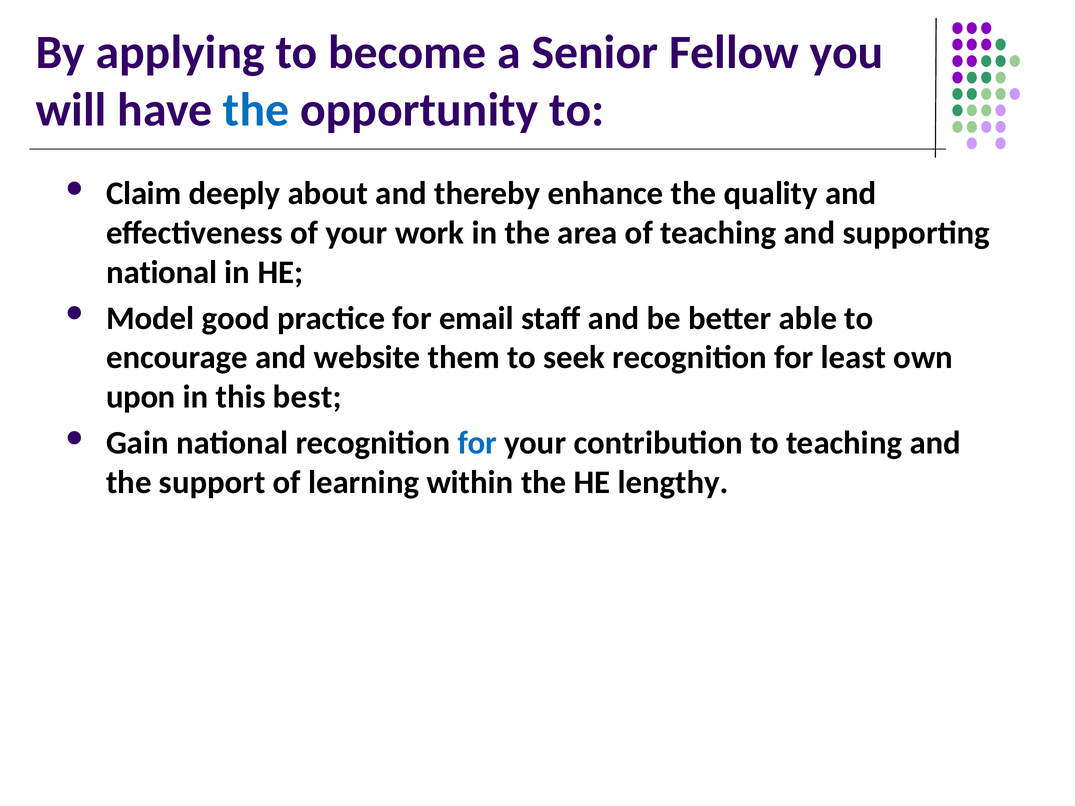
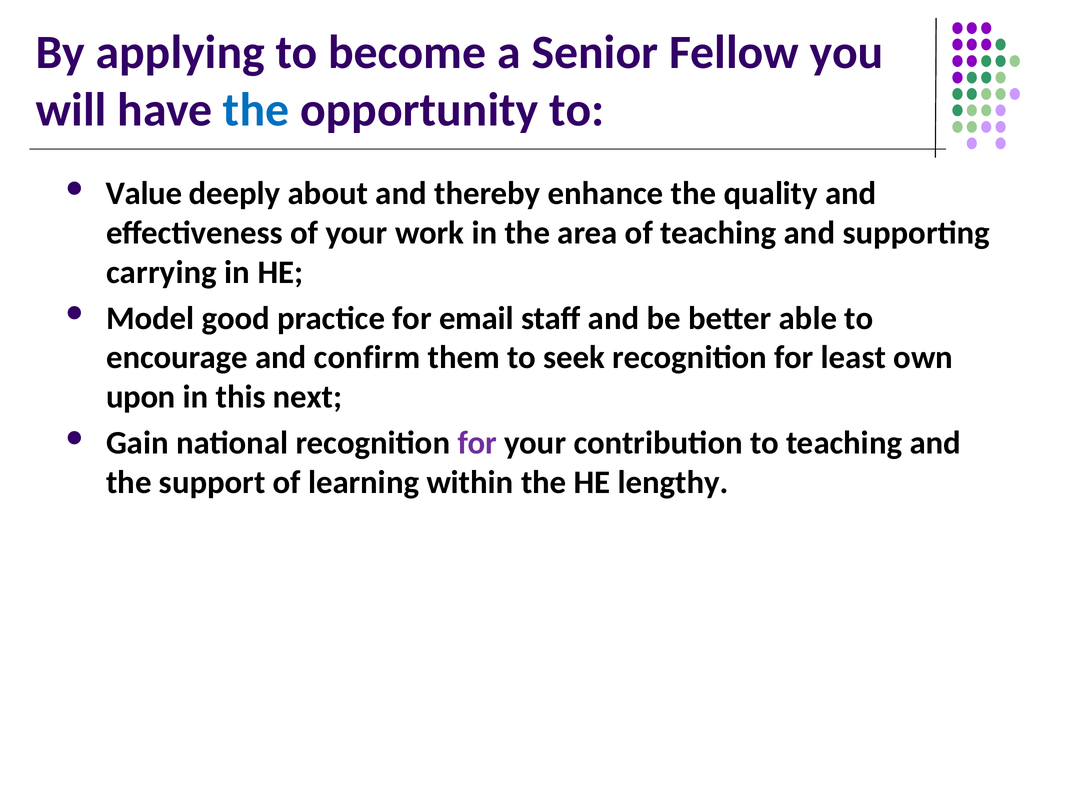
Claim: Claim -> Value
national at (162, 272): national -> carrying
website: website -> confirm
best: best -> next
for at (477, 443) colour: blue -> purple
